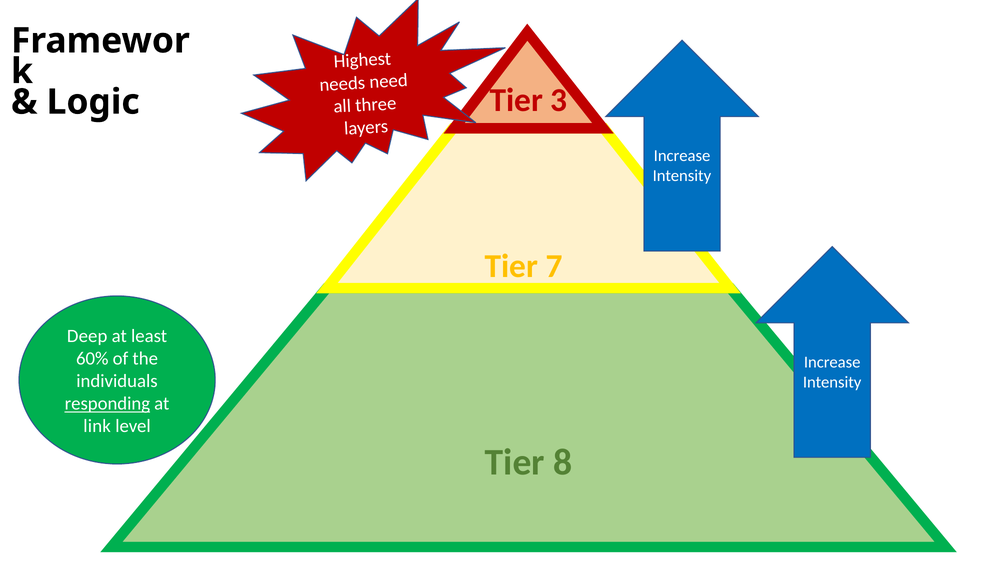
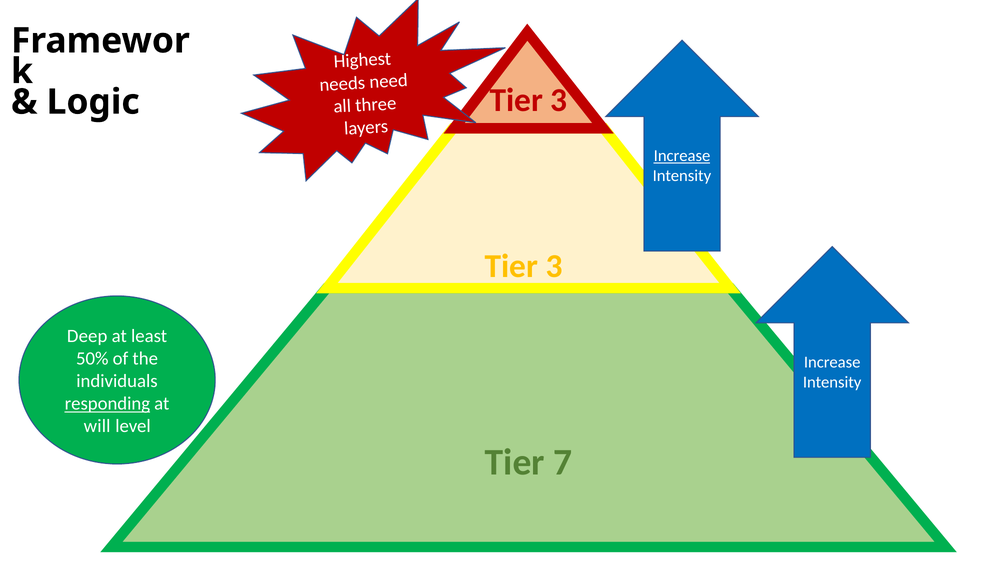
Increase at (682, 156) underline: none -> present
7 at (554, 266): 7 -> 3
60%: 60% -> 50%
link: link -> will
8: 8 -> 7
